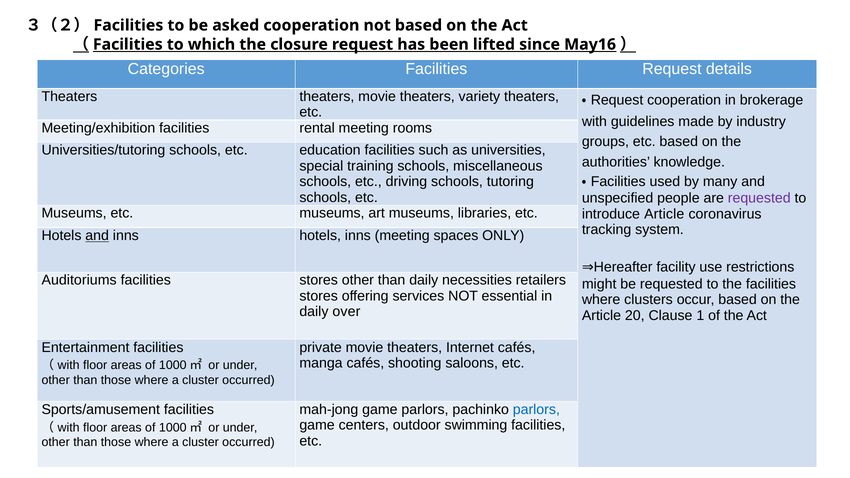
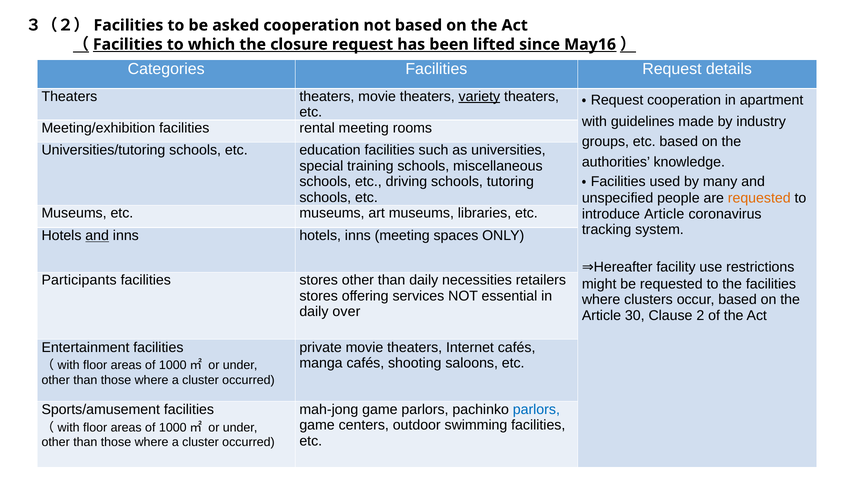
variety underline: none -> present
brokerage: brokerage -> apartment
requested at (759, 198) colour: purple -> orange
Auditoriums: Auditoriums -> Participants
20: 20 -> 30
1: 1 -> 2
